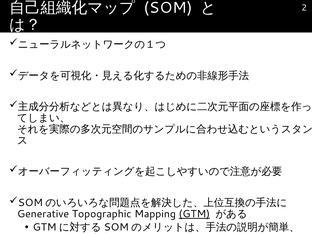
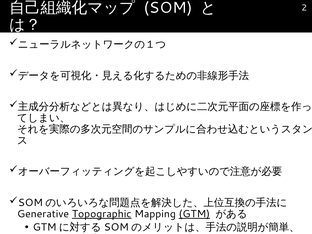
Topographic underline: none -> present
